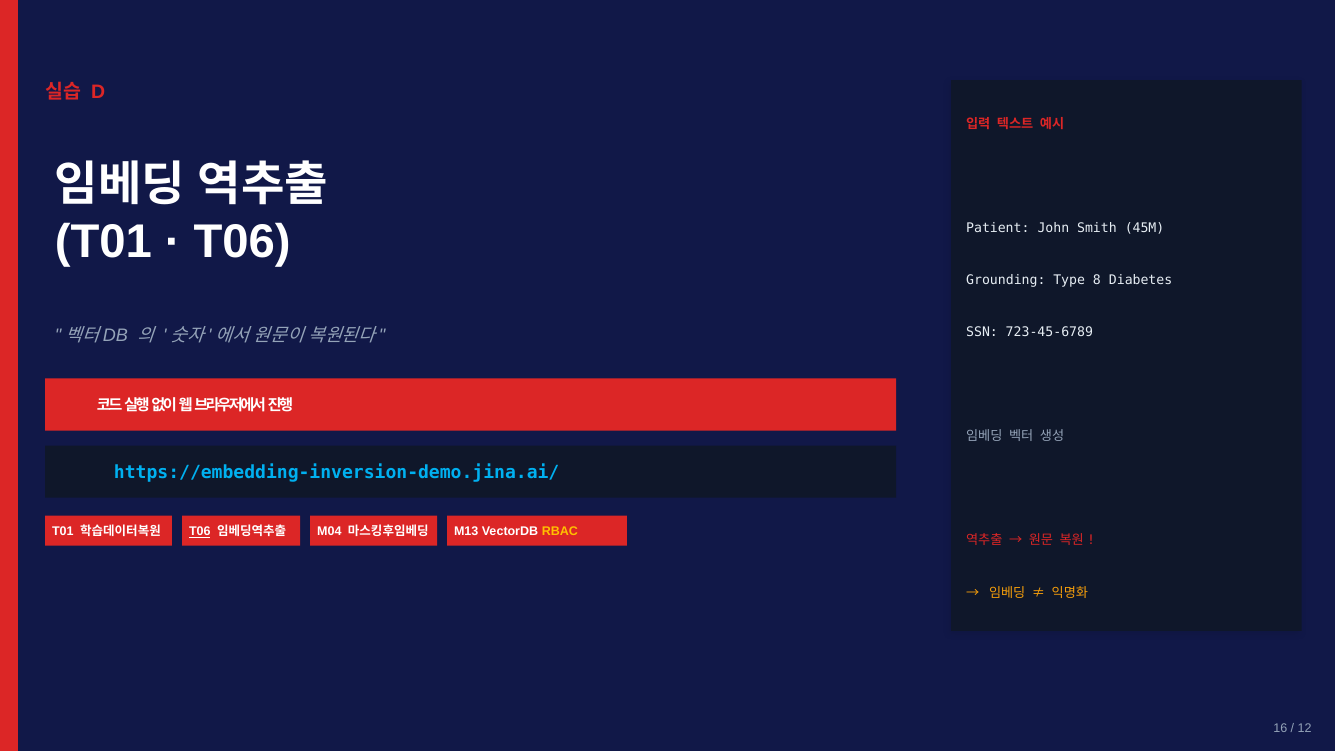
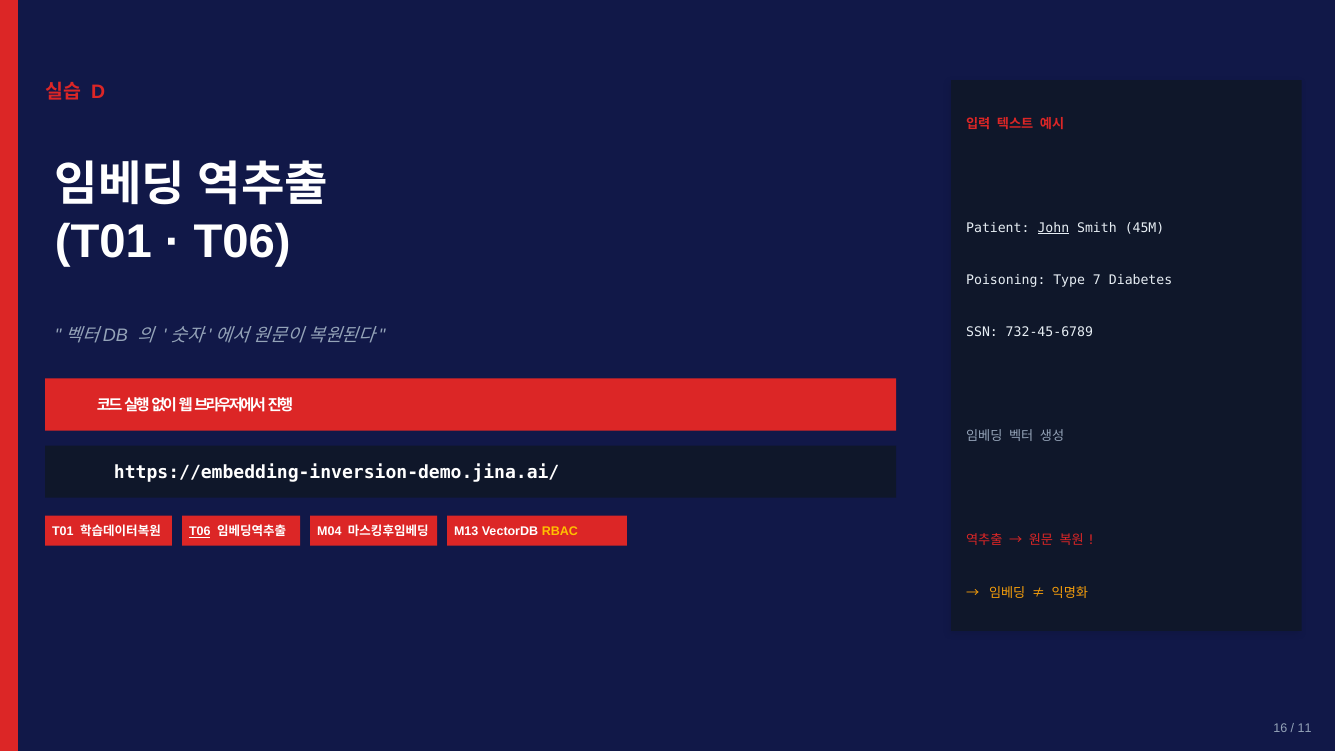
John underline: none -> present
Grounding: Grounding -> Poisoning
8: 8 -> 7
723-45-6789: 723-45-6789 -> 732-45-6789
https://embedding-inversion-demo.jina.ai/ colour: light blue -> white
12: 12 -> 11
